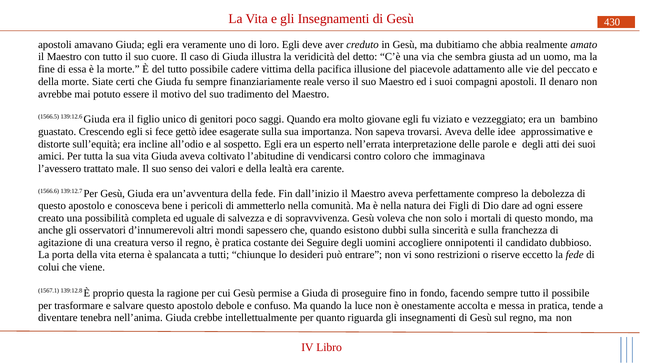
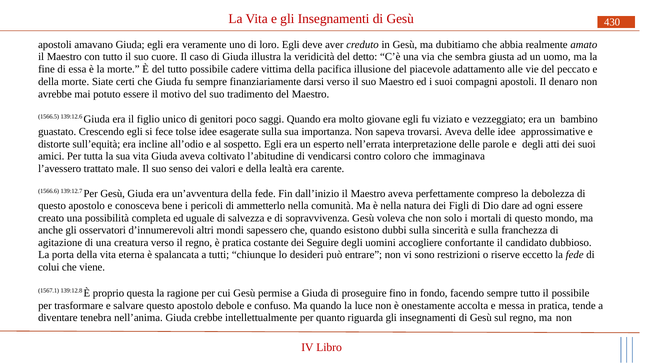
reale: reale -> darsi
gettò: gettò -> tolse
onnipotenti: onnipotenti -> confortante
